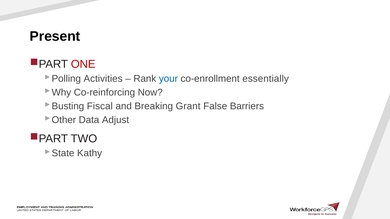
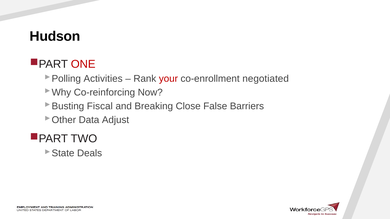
Present: Present -> Hudson
your colour: blue -> red
essentially: essentially -> negotiated
Grant: Grant -> Close
Kathy: Kathy -> Deals
